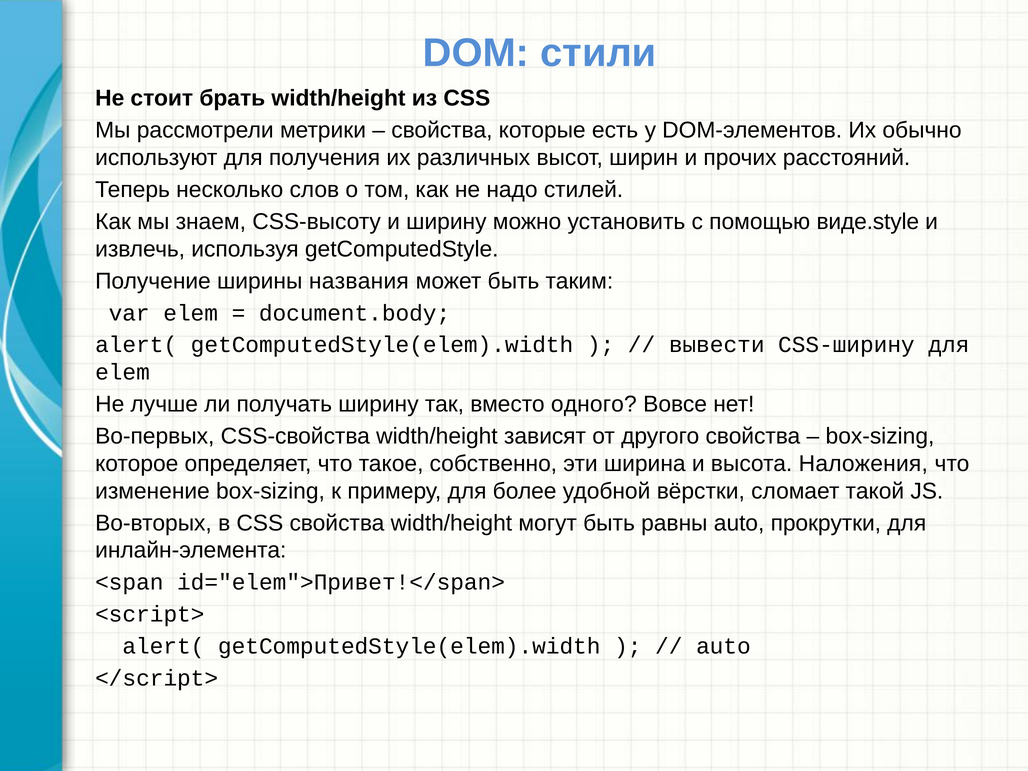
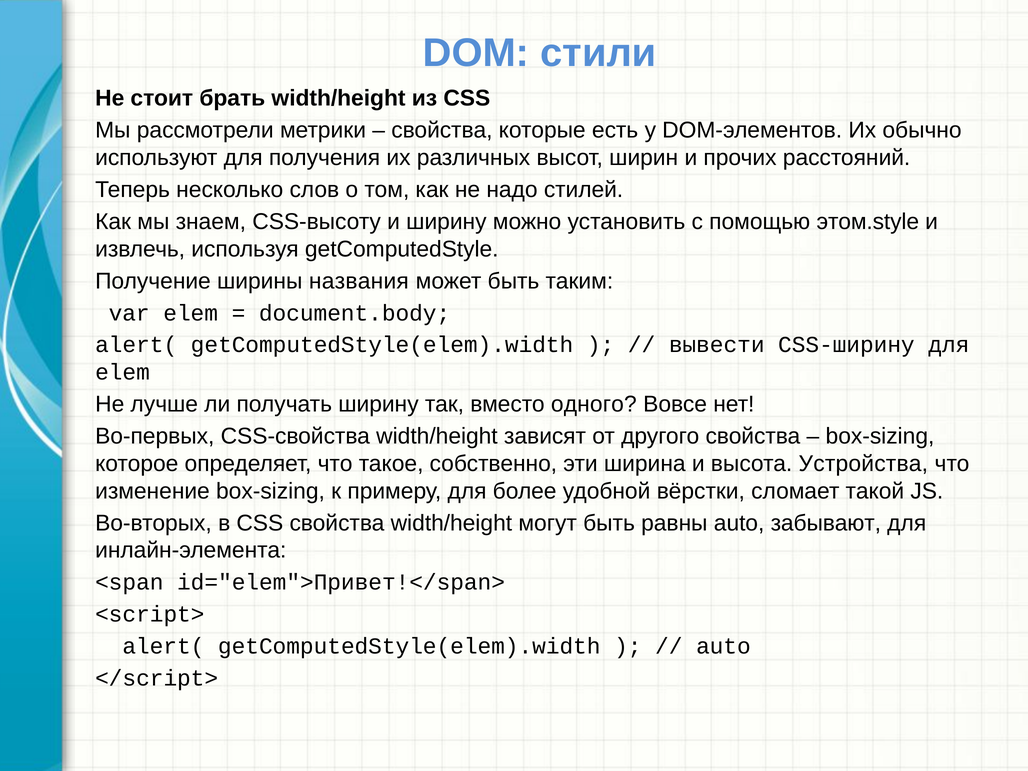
виде.style: виде.style -> этом.style
Наложения: Наложения -> Устройства
прокрутки: прокрутки -> забывают
